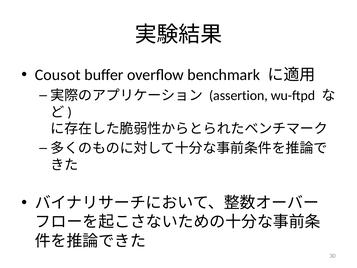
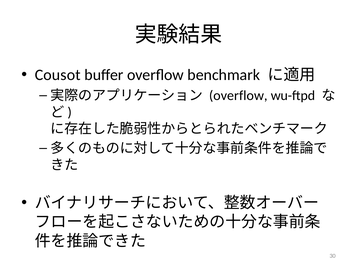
assertion at (238, 95): assertion -> overflow
